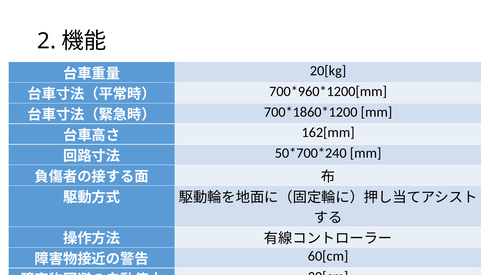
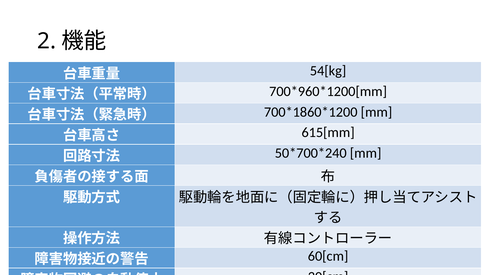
20[kg: 20[kg -> 54[kg
162[mm: 162[mm -> 615[mm
